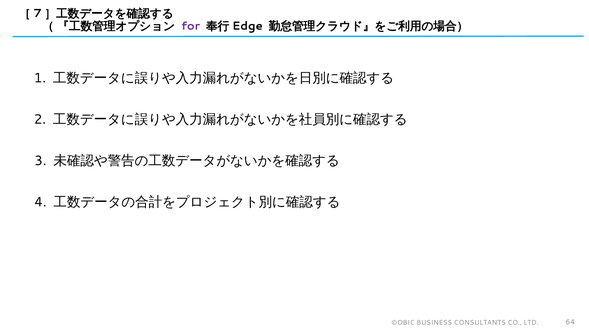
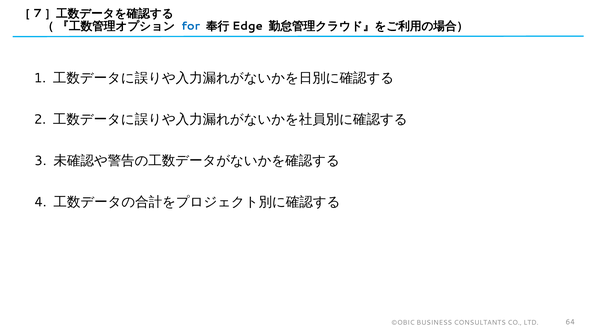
for colour: purple -> blue
